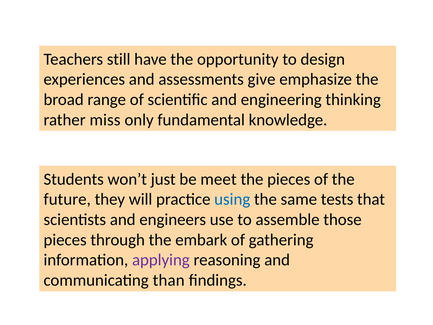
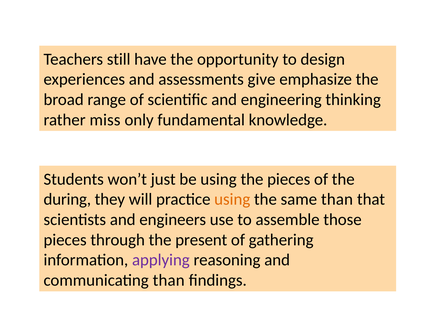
be meet: meet -> using
future: future -> during
using at (232, 199) colour: blue -> orange
same tests: tests -> than
embark: embark -> present
